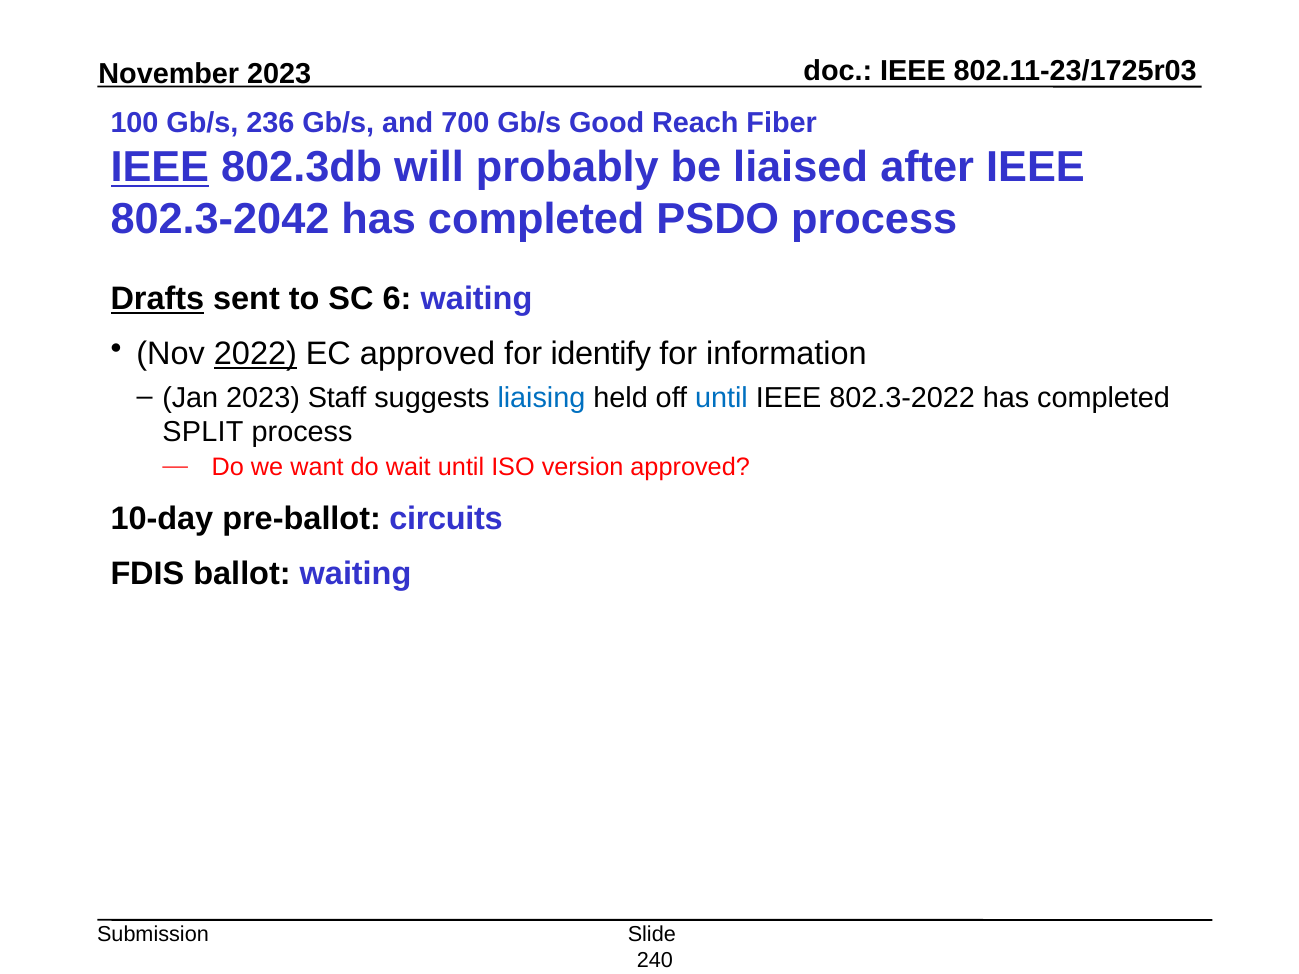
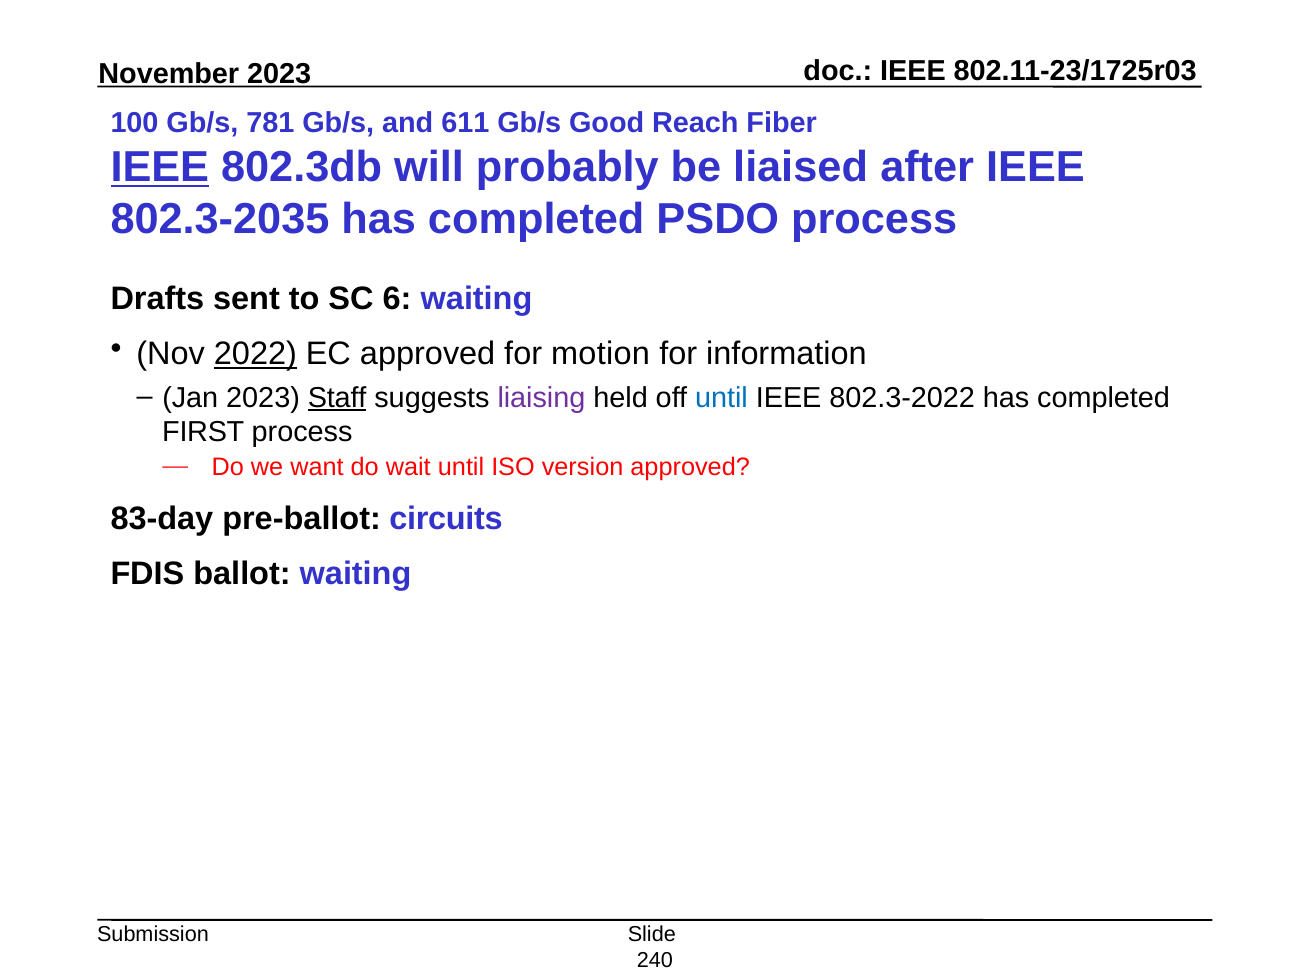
236: 236 -> 781
700: 700 -> 611
802.3-2042: 802.3-2042 -> 802.3-2035
Drafts underline: present -> none
identify: identify -> motion
Staff underline: none -> present
liaising colour: blue -> purple
SPLIT: SPLIT -> FIRST
10-day: 10-day -> 83-day
